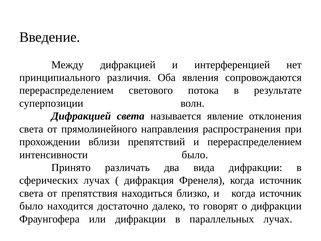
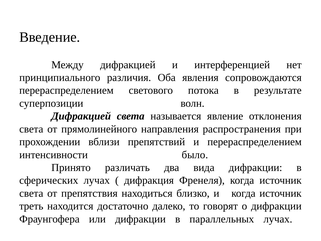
было at (31, 206): было -> треть
